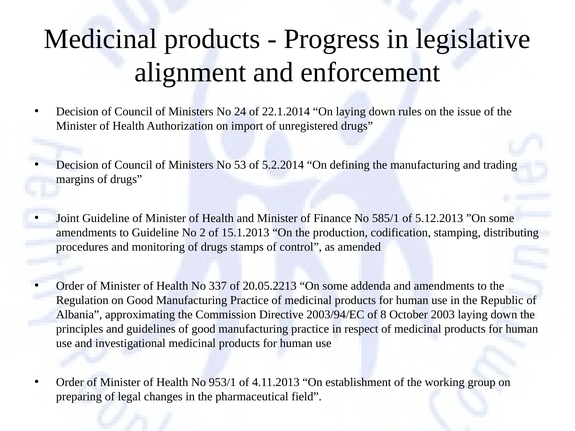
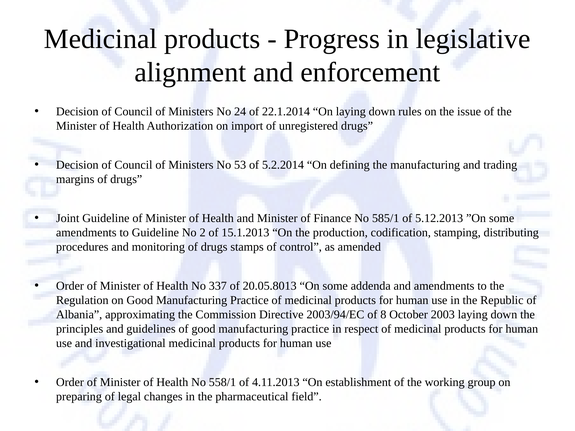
20.05.2213: 20.05.2213 -> 20.05.8013
953/1: 953/1 -> 558/1
